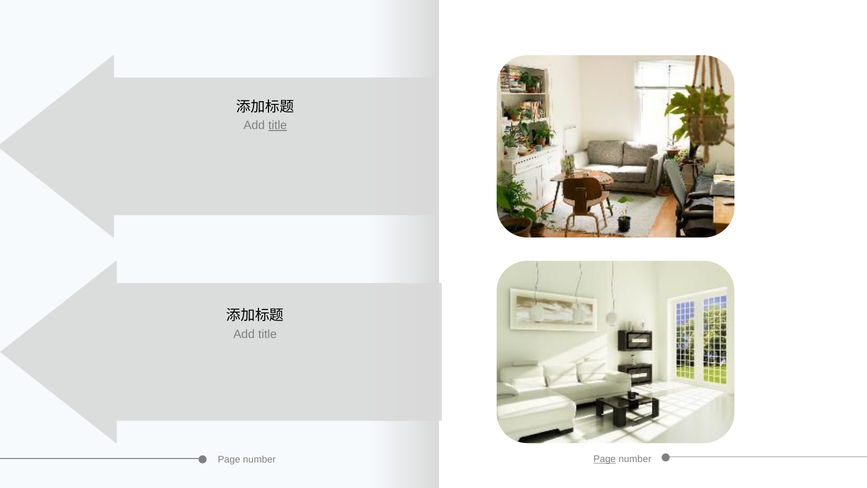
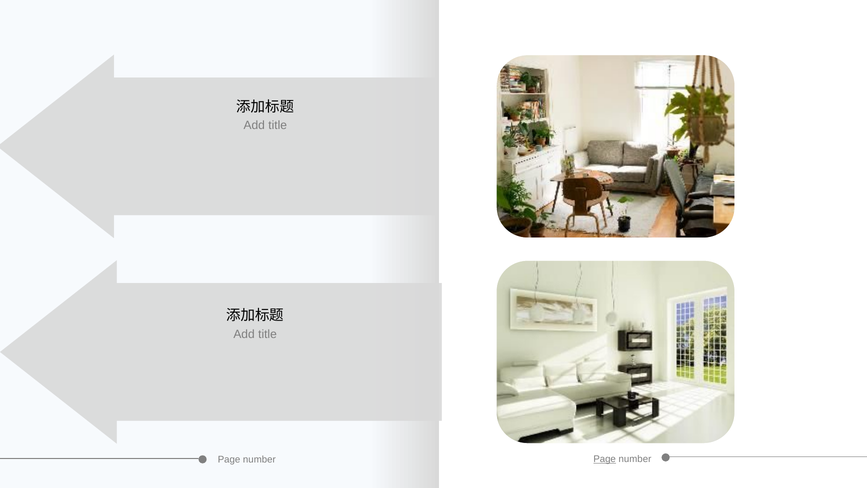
title at (278, 125) underline: present -> none
